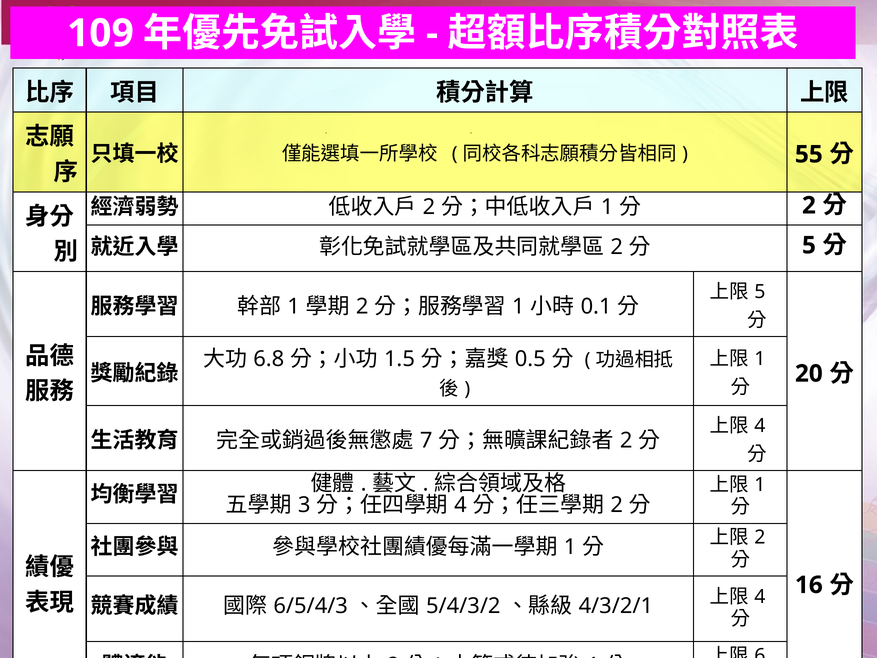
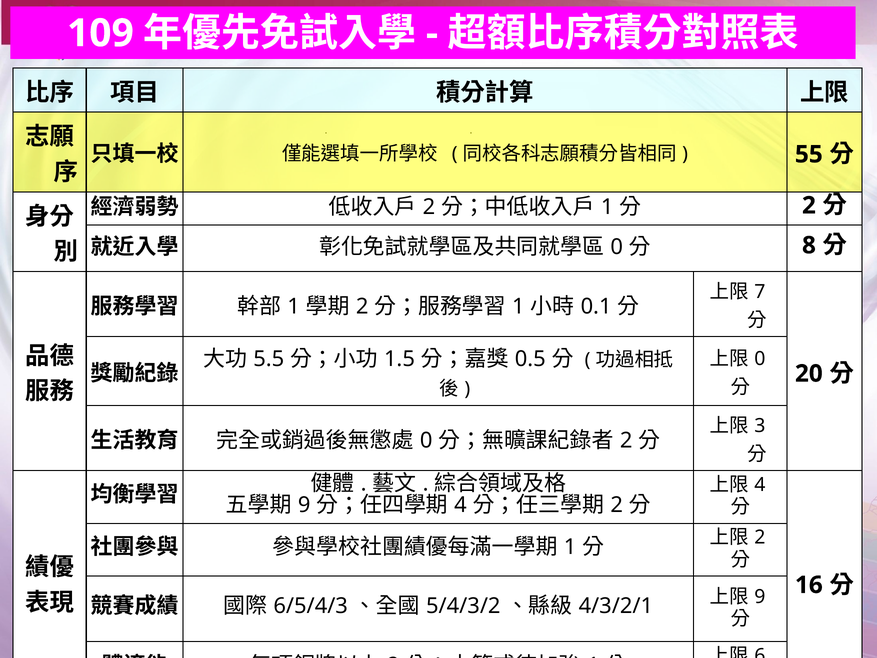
2 at (617, 247): 2 -> 0
5 at (809, 245): 5 -> 8
5 at (760, 292): 5 -> 7
6.8: 6.8 -> 5.5
1 at (760, 359): 1 -> 0
4 at (760, 426): 4 -> 3
7 at (426, 440): 7 -> 0
1 at (760, 485): 1 -> 4
3 at (304, 505): 3 -> 9
4 at (760, 596): 4 -> 9
